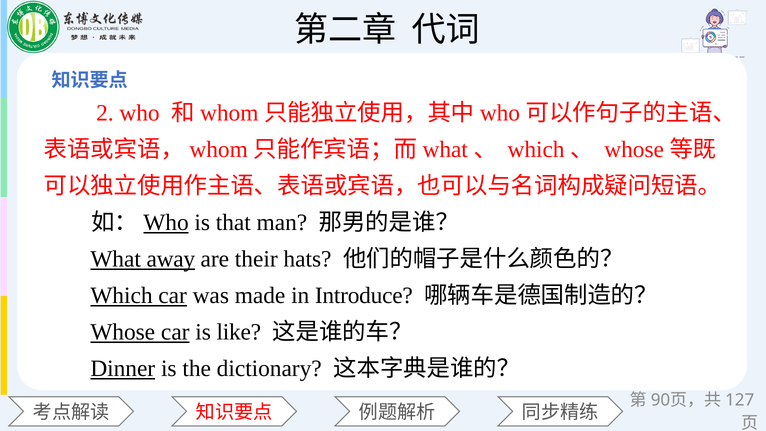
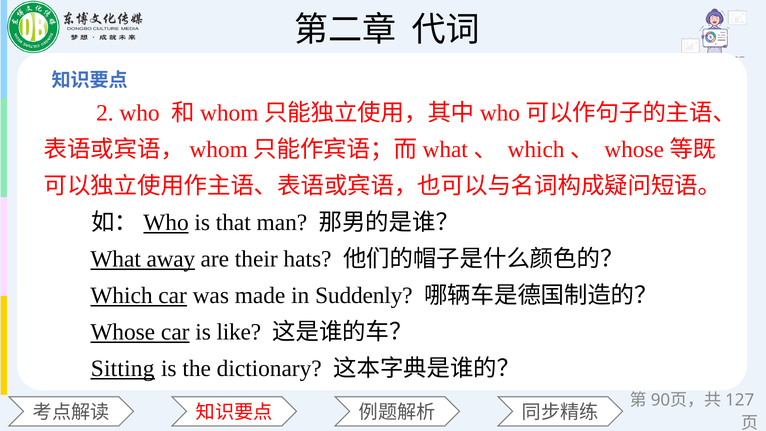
Introduce: Introduce -> Suddenly
Dinner: Dinner -> Sitting
